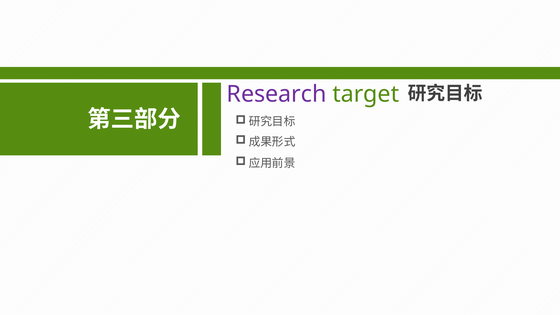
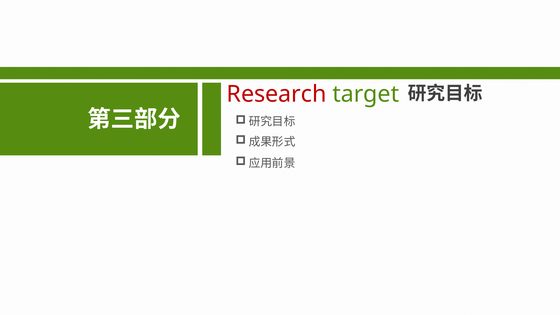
Research colour: purple -> red
